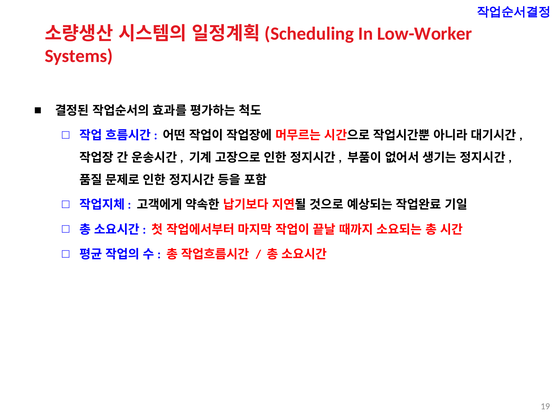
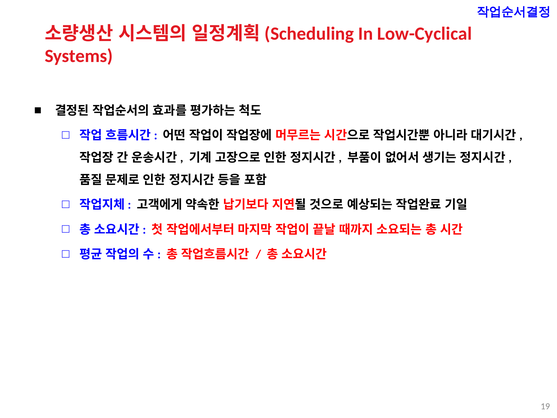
Low-Worker: Low-Worker -> Low-Cyclical
